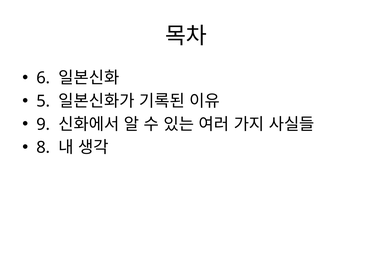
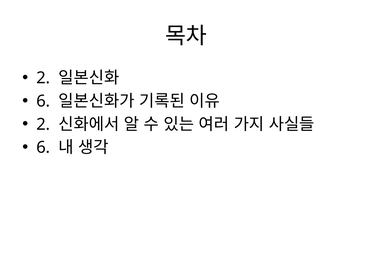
6 at (43, 78): 6 -> 2
5 at (43, 101): 5 -> 6
9 at (43, 124): 9 -> 2
8 at (43, 148): 8 -> 6
